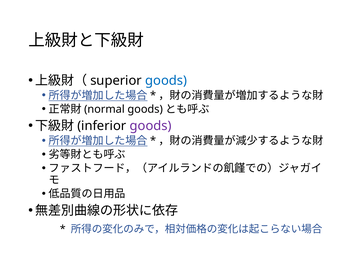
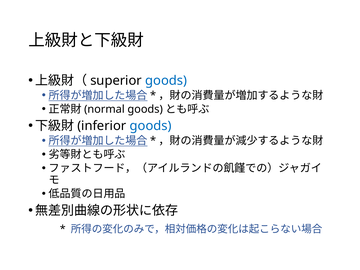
goods at (151, 126) colour: purple -> blue
